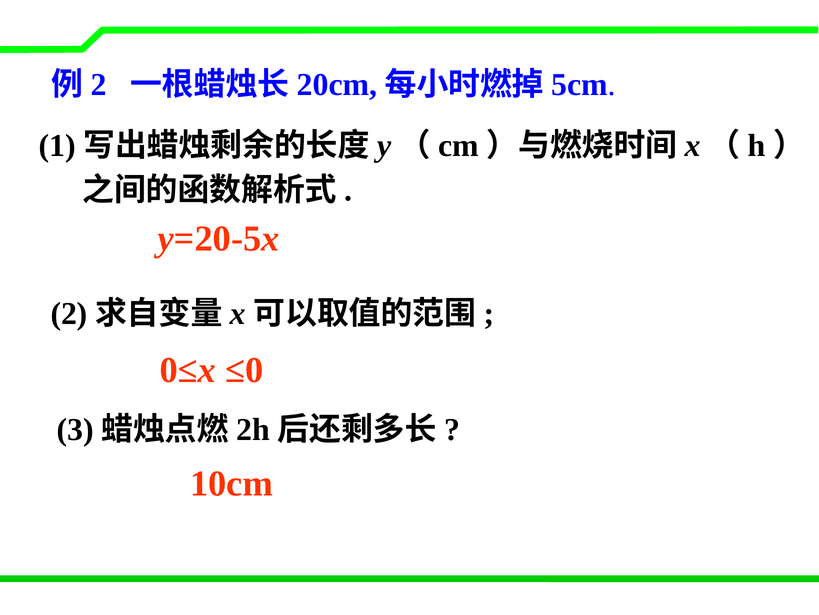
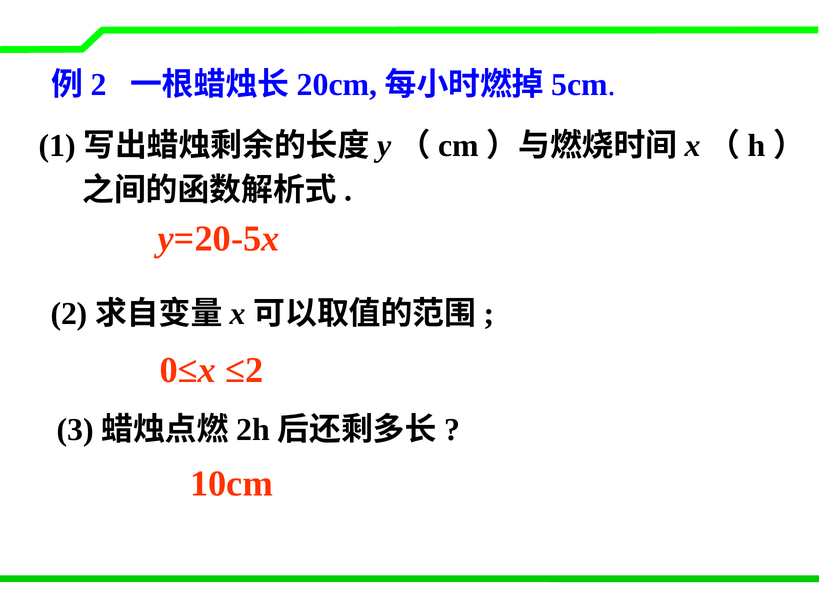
≤0: ≤0 -> ≤2
